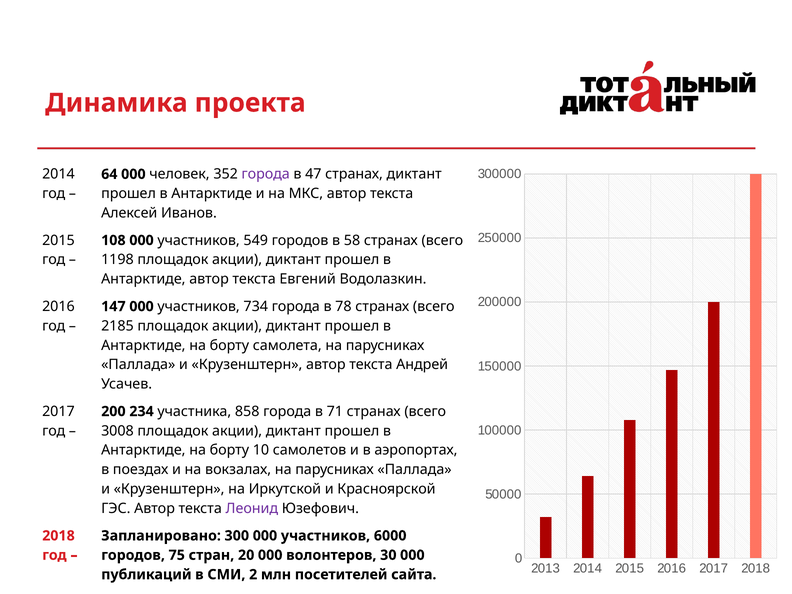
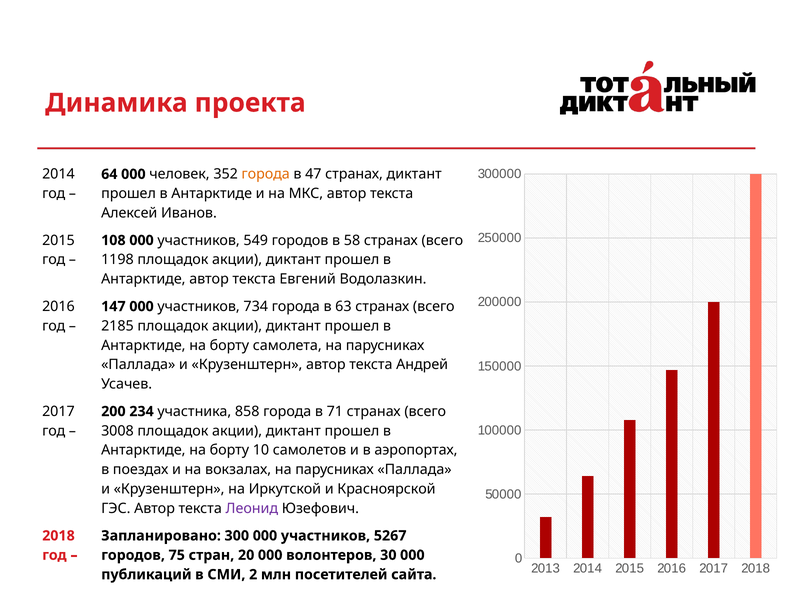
города at (266, 174) colour: purple -> orange
78: 78 -> 63
6000: 6000 -> 5267
